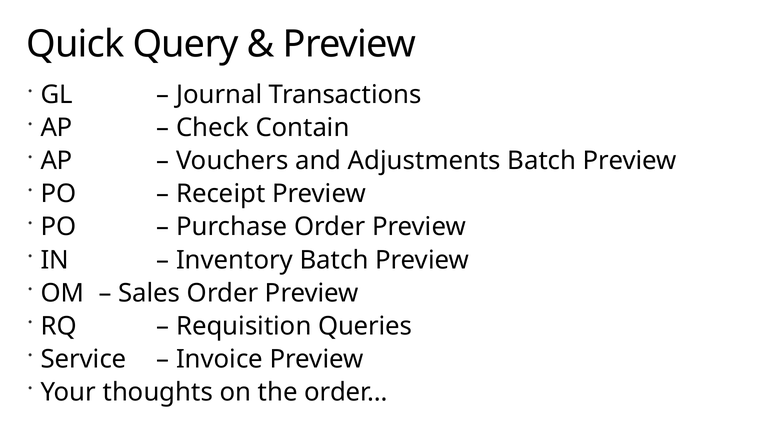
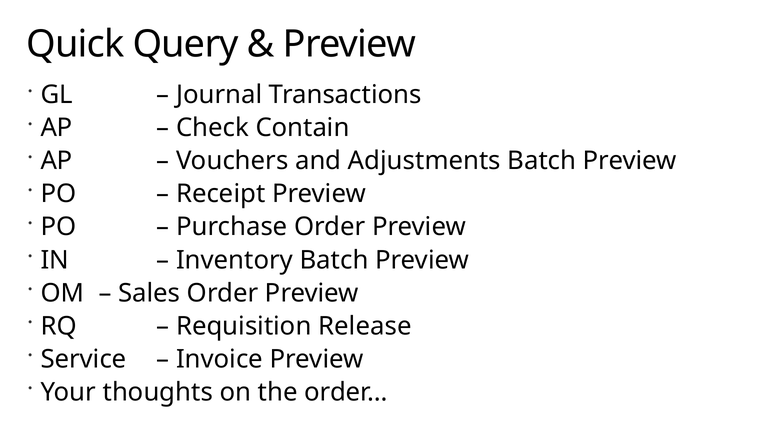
Queries: Queries -> Release
